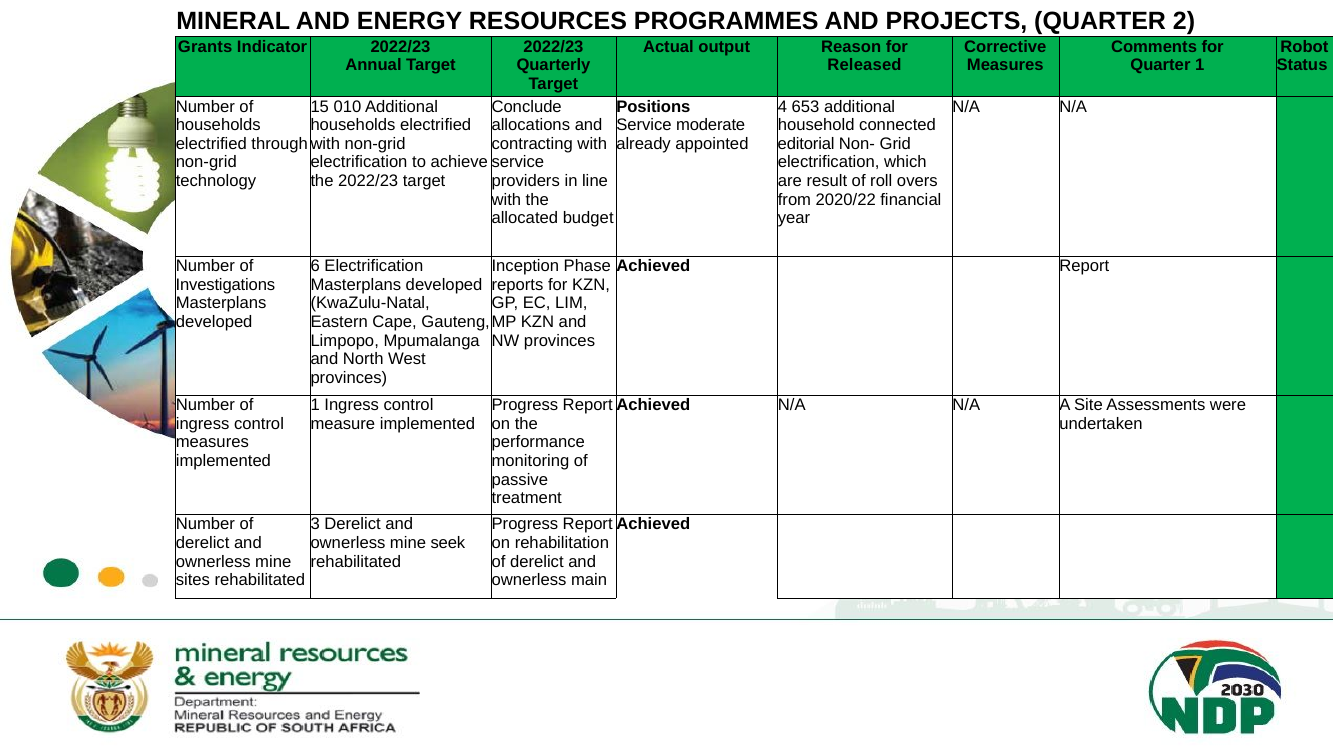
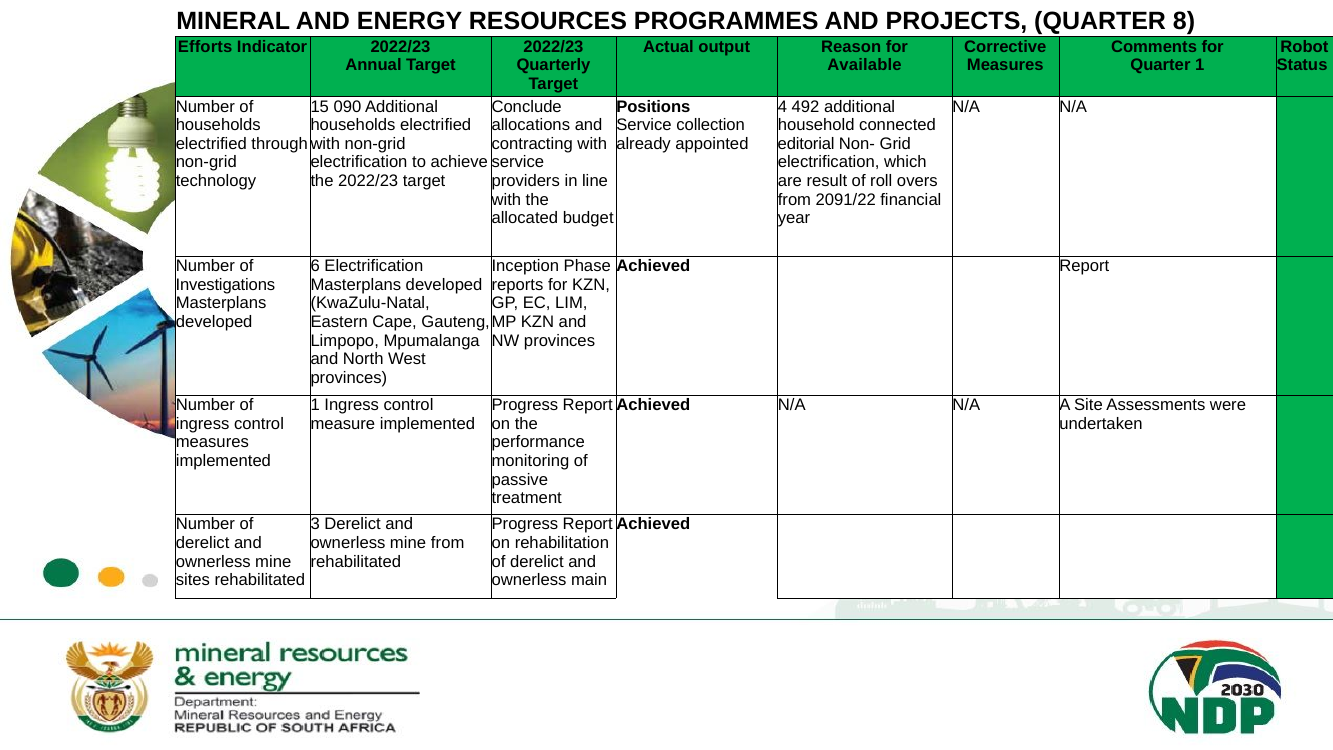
2: 2 -> 8
Grants: Grants -> Efforts
Released: Released -> Available
010: 010 -> 090
653: 653 -> 492
moderate: moderate -> collection
2020/22: 2020/22 -> 2091/22
mine seek: seek -> from
